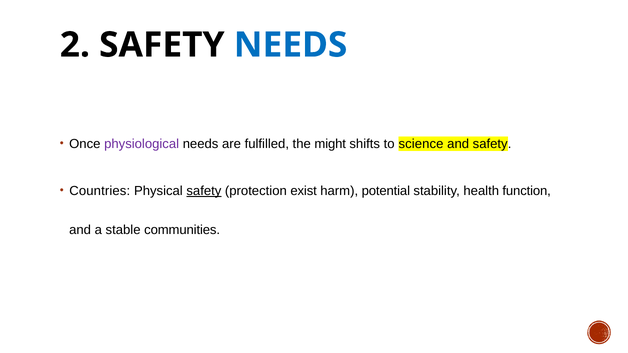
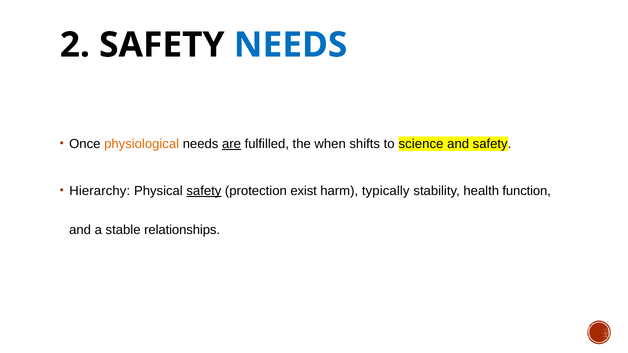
physiological colour: purple -> orange
are underline: none -> present
might: might -> when
Countries: Countries -> Hierarchy
potential: potential -> typically
communities: communities -> relationships
